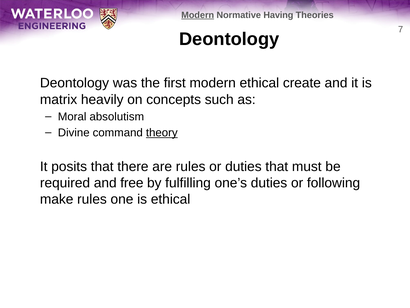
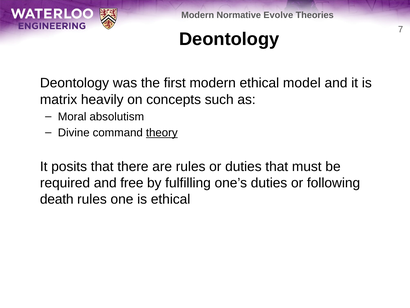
Modern at (198, 15) underline: present -> none
Having: Having -> Evolve
create: create -> model
make: make -> death
